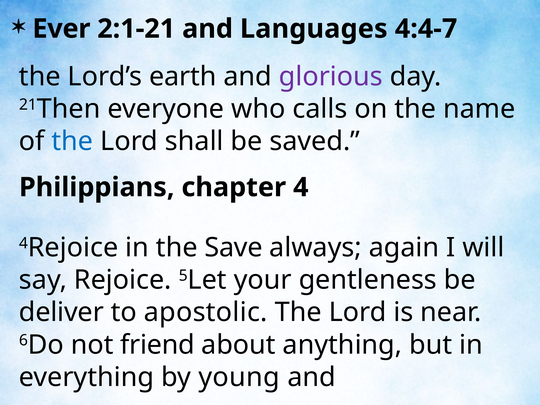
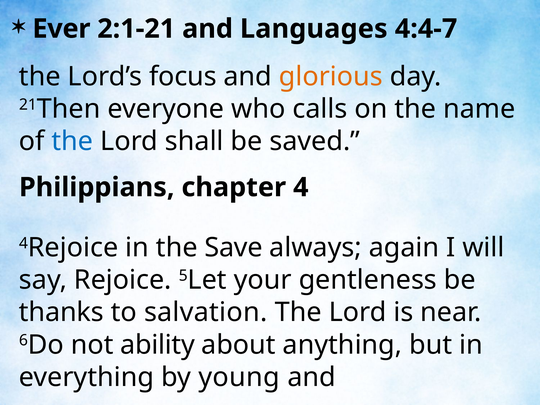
earth: earth -> focus
glorious colour: purple -> orange
deliver: deliver -> thanks
apostolic: apostolic -> salvation
friend: friend -> ability
